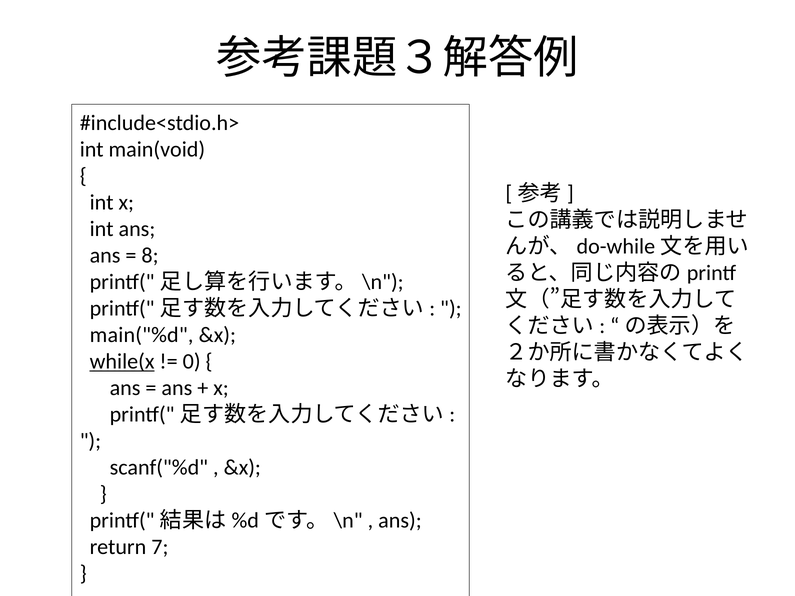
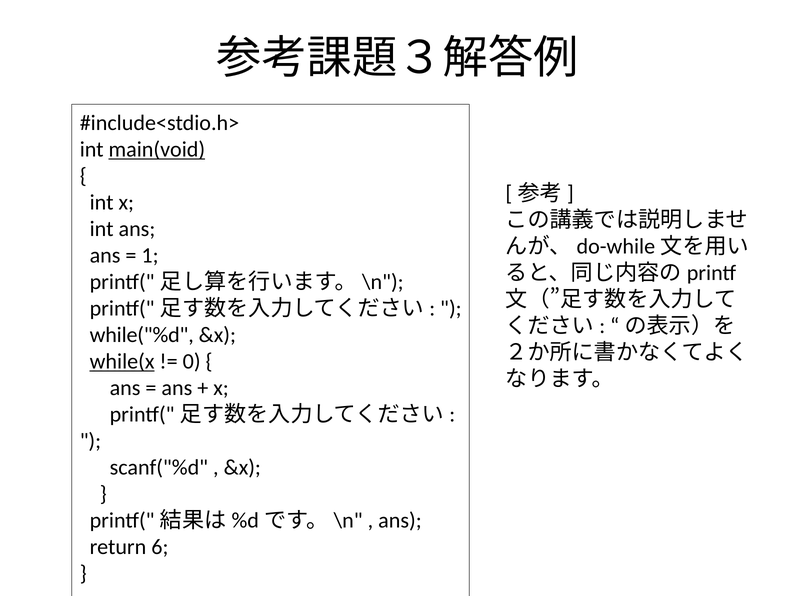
main(void underline: none -> present
8: 8 -> 1
main("%d: main("%d -> while("%d
7: 7 -> 6
